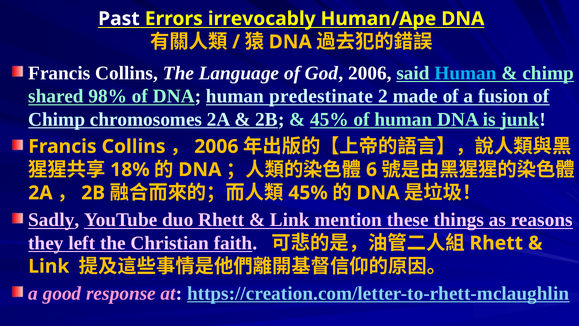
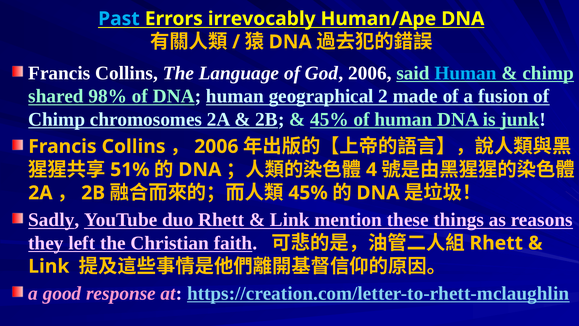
Past colour: white -> light blue
predestinate: predestinate -> geographical
18%: 18% -> 51%
6: 6 -> 4
